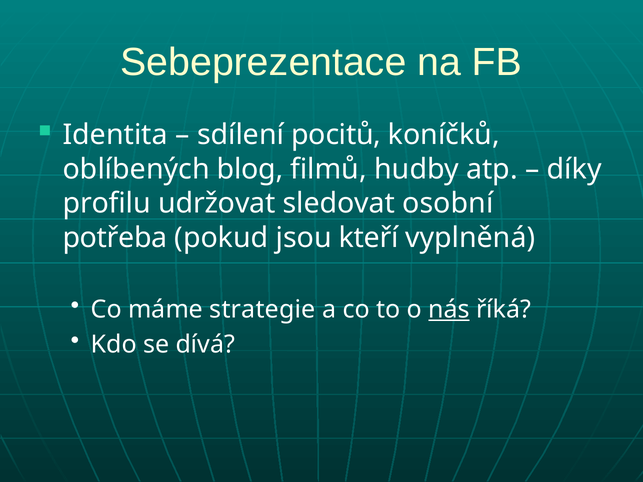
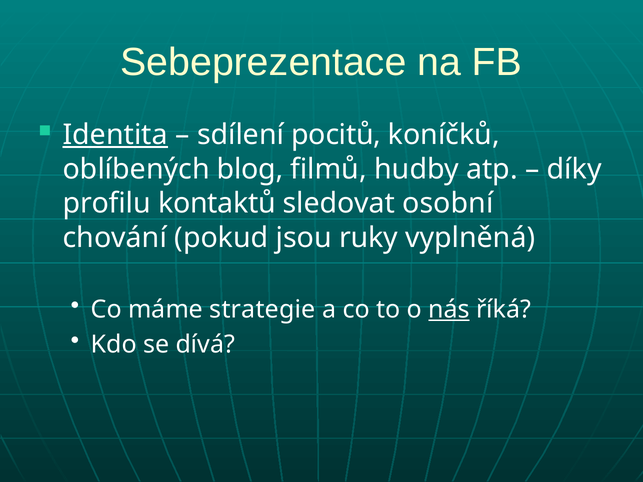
Identita underline: none -> present
udržovat: udržovat -> kontaktů
potřeba: potřeba -> chování
kteří: kteří -> ruky
